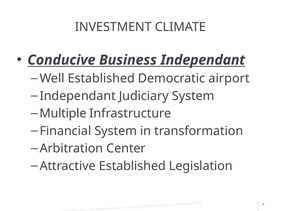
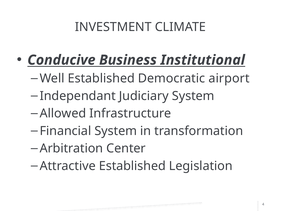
Business Independant: Independant -> Institutional
Multiple: Multiple -> Allowed
